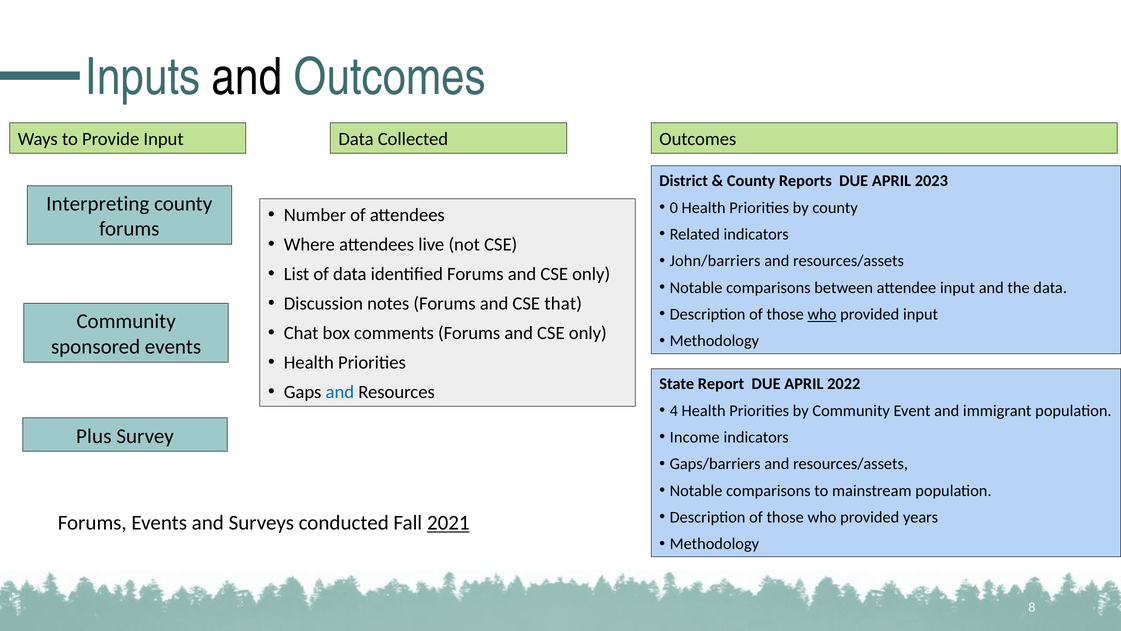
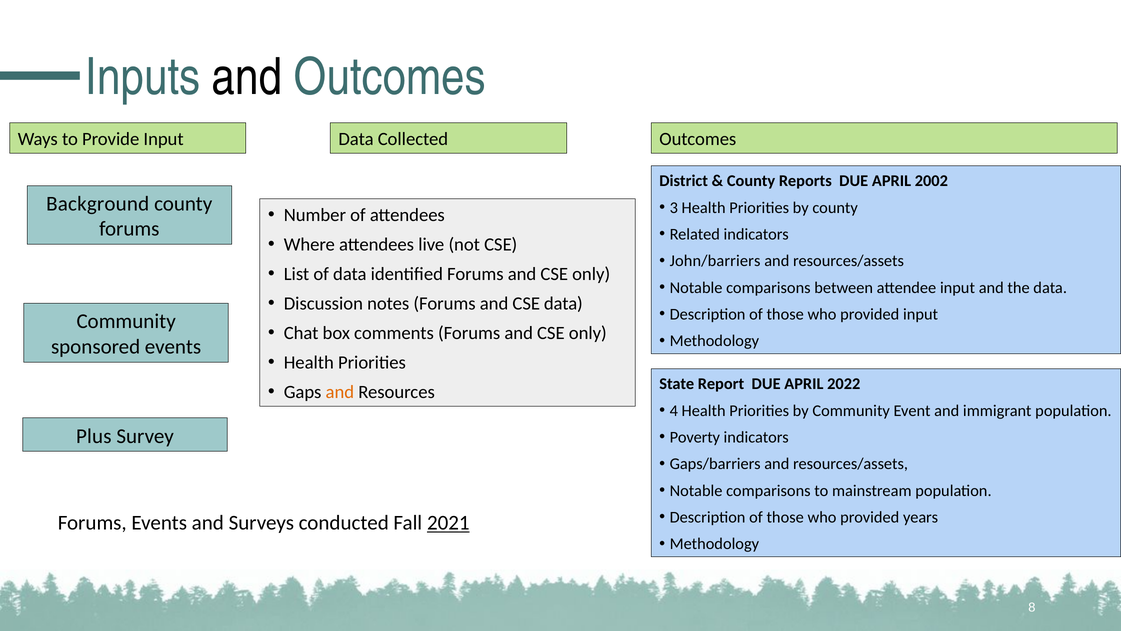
2023: 2023 -> 2002
Interpreting: Interpreting -> Background
0: 0 -> 3
CSE that: that -> data
who at (822, 314) underline: present -> none
and at (340, 392) colour: blue -> orange
Income: Income -> Poverty
